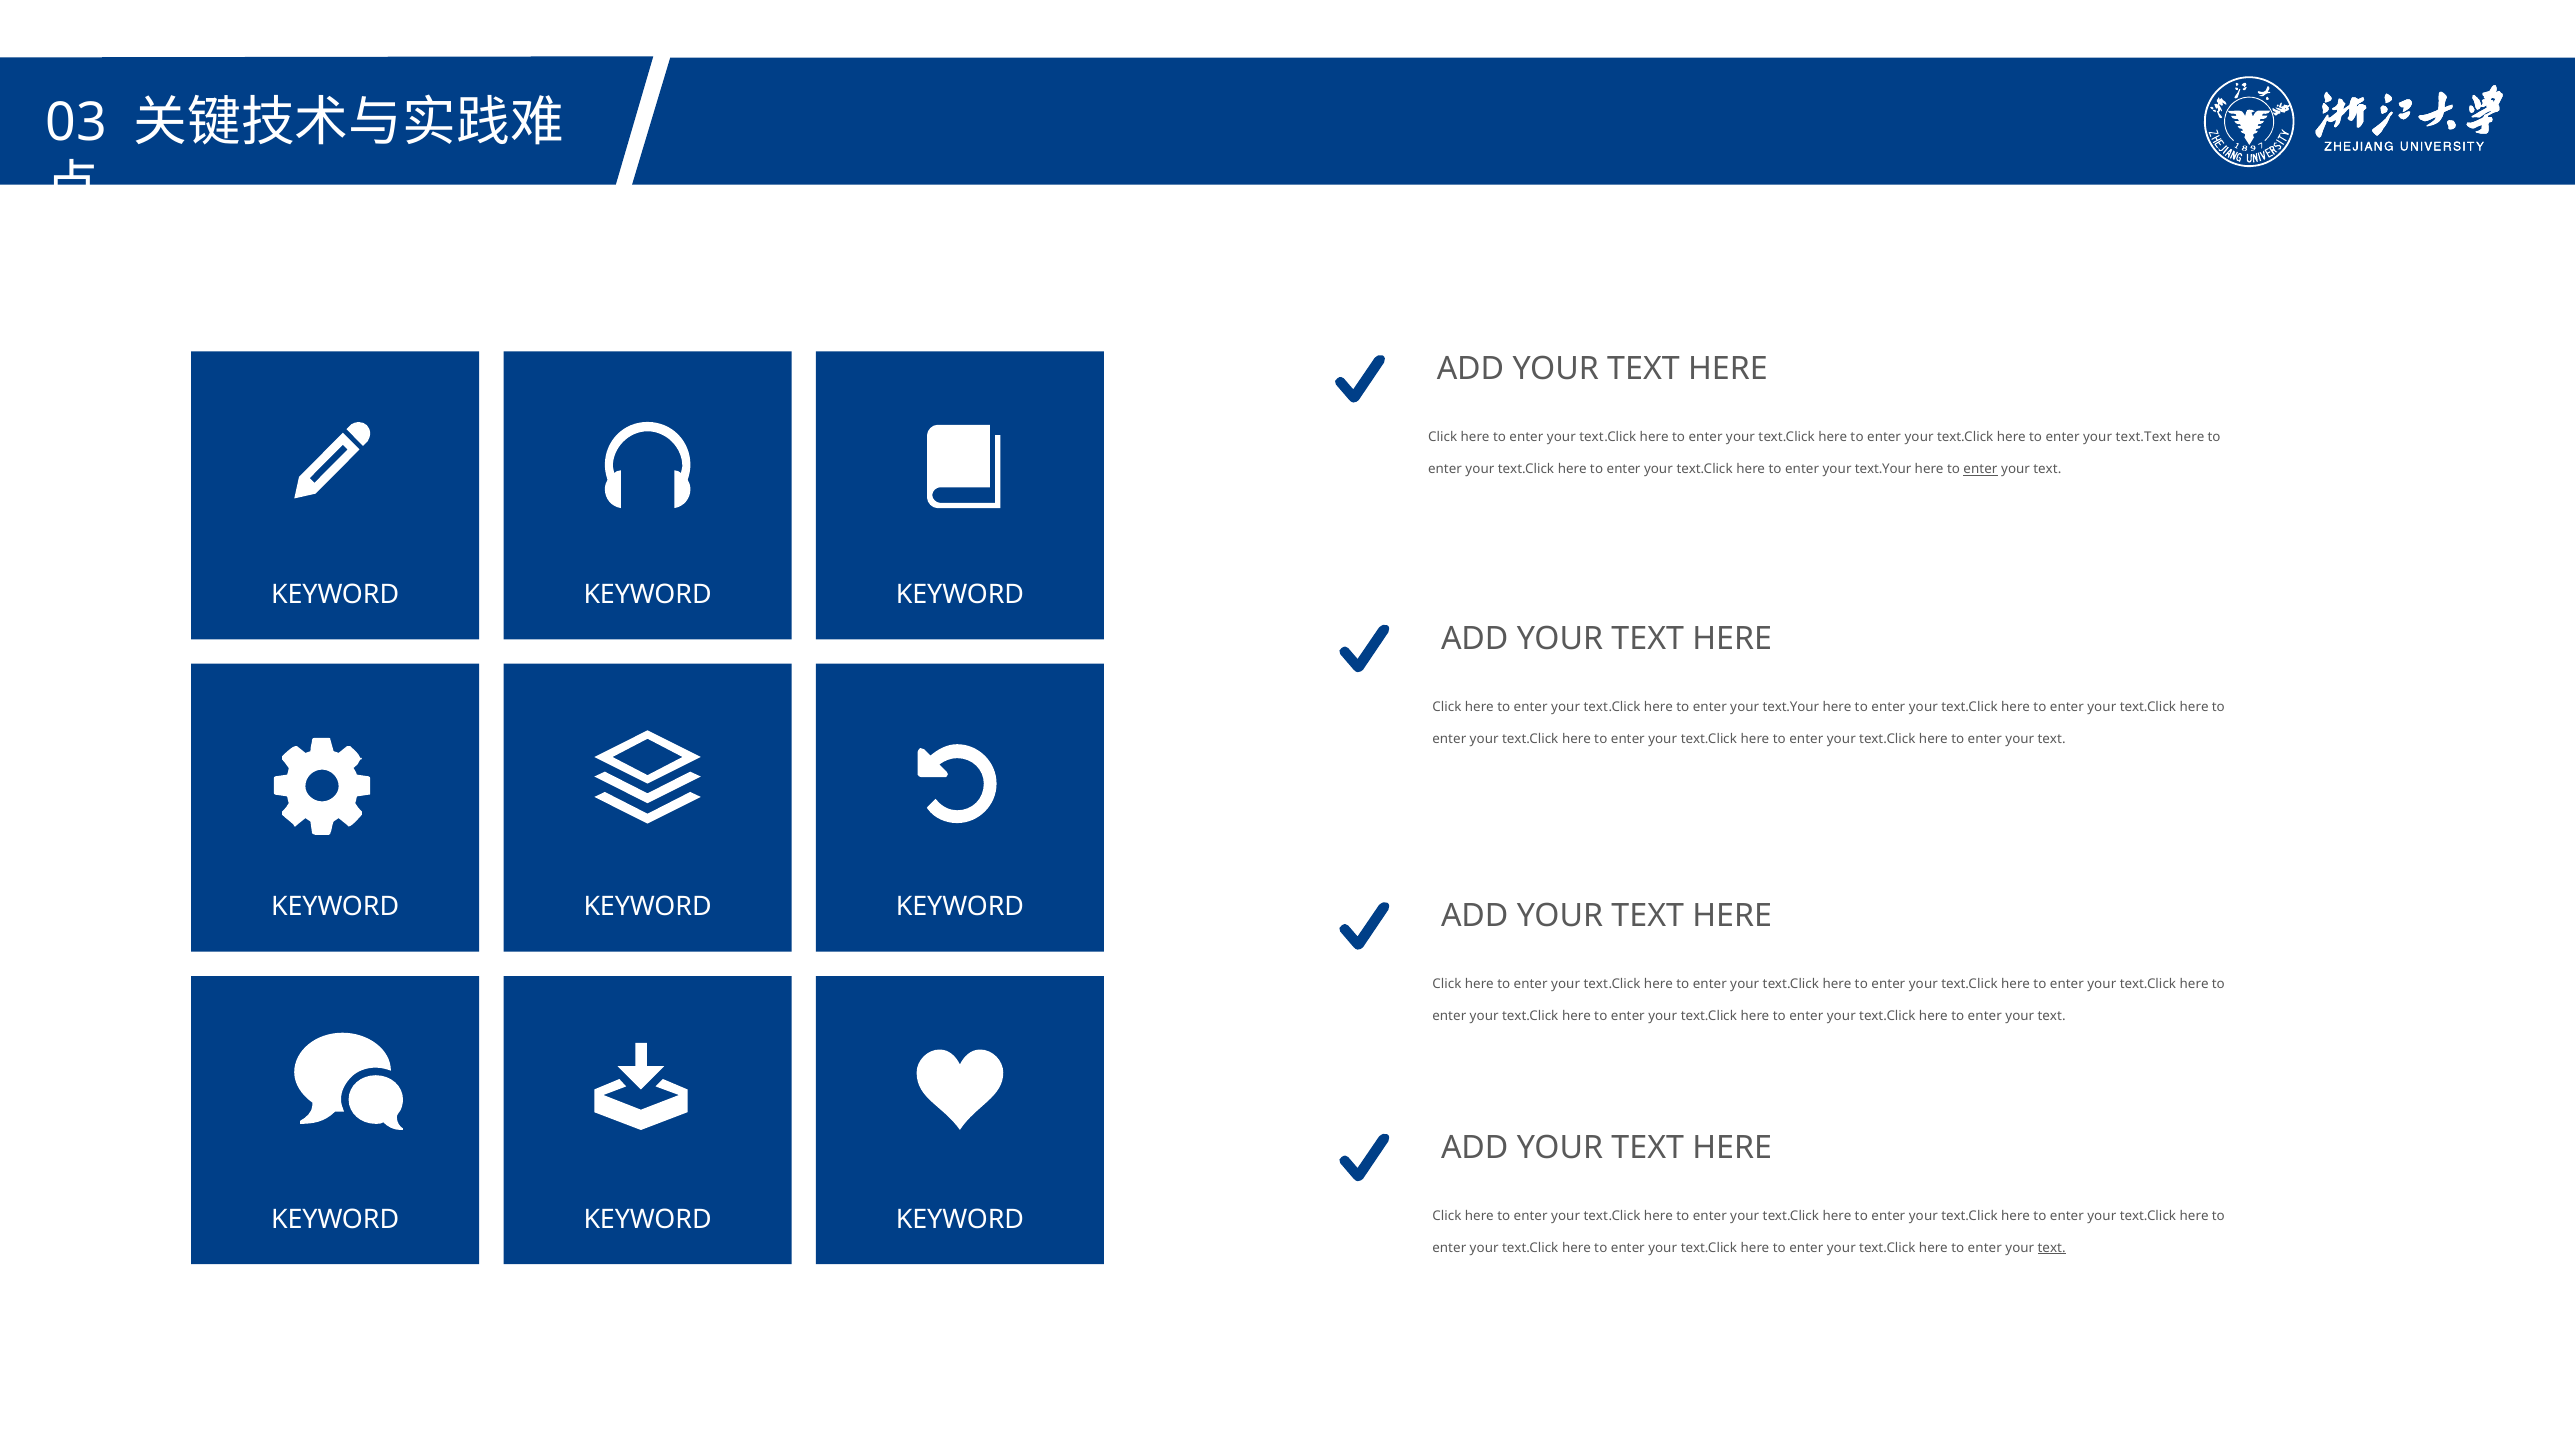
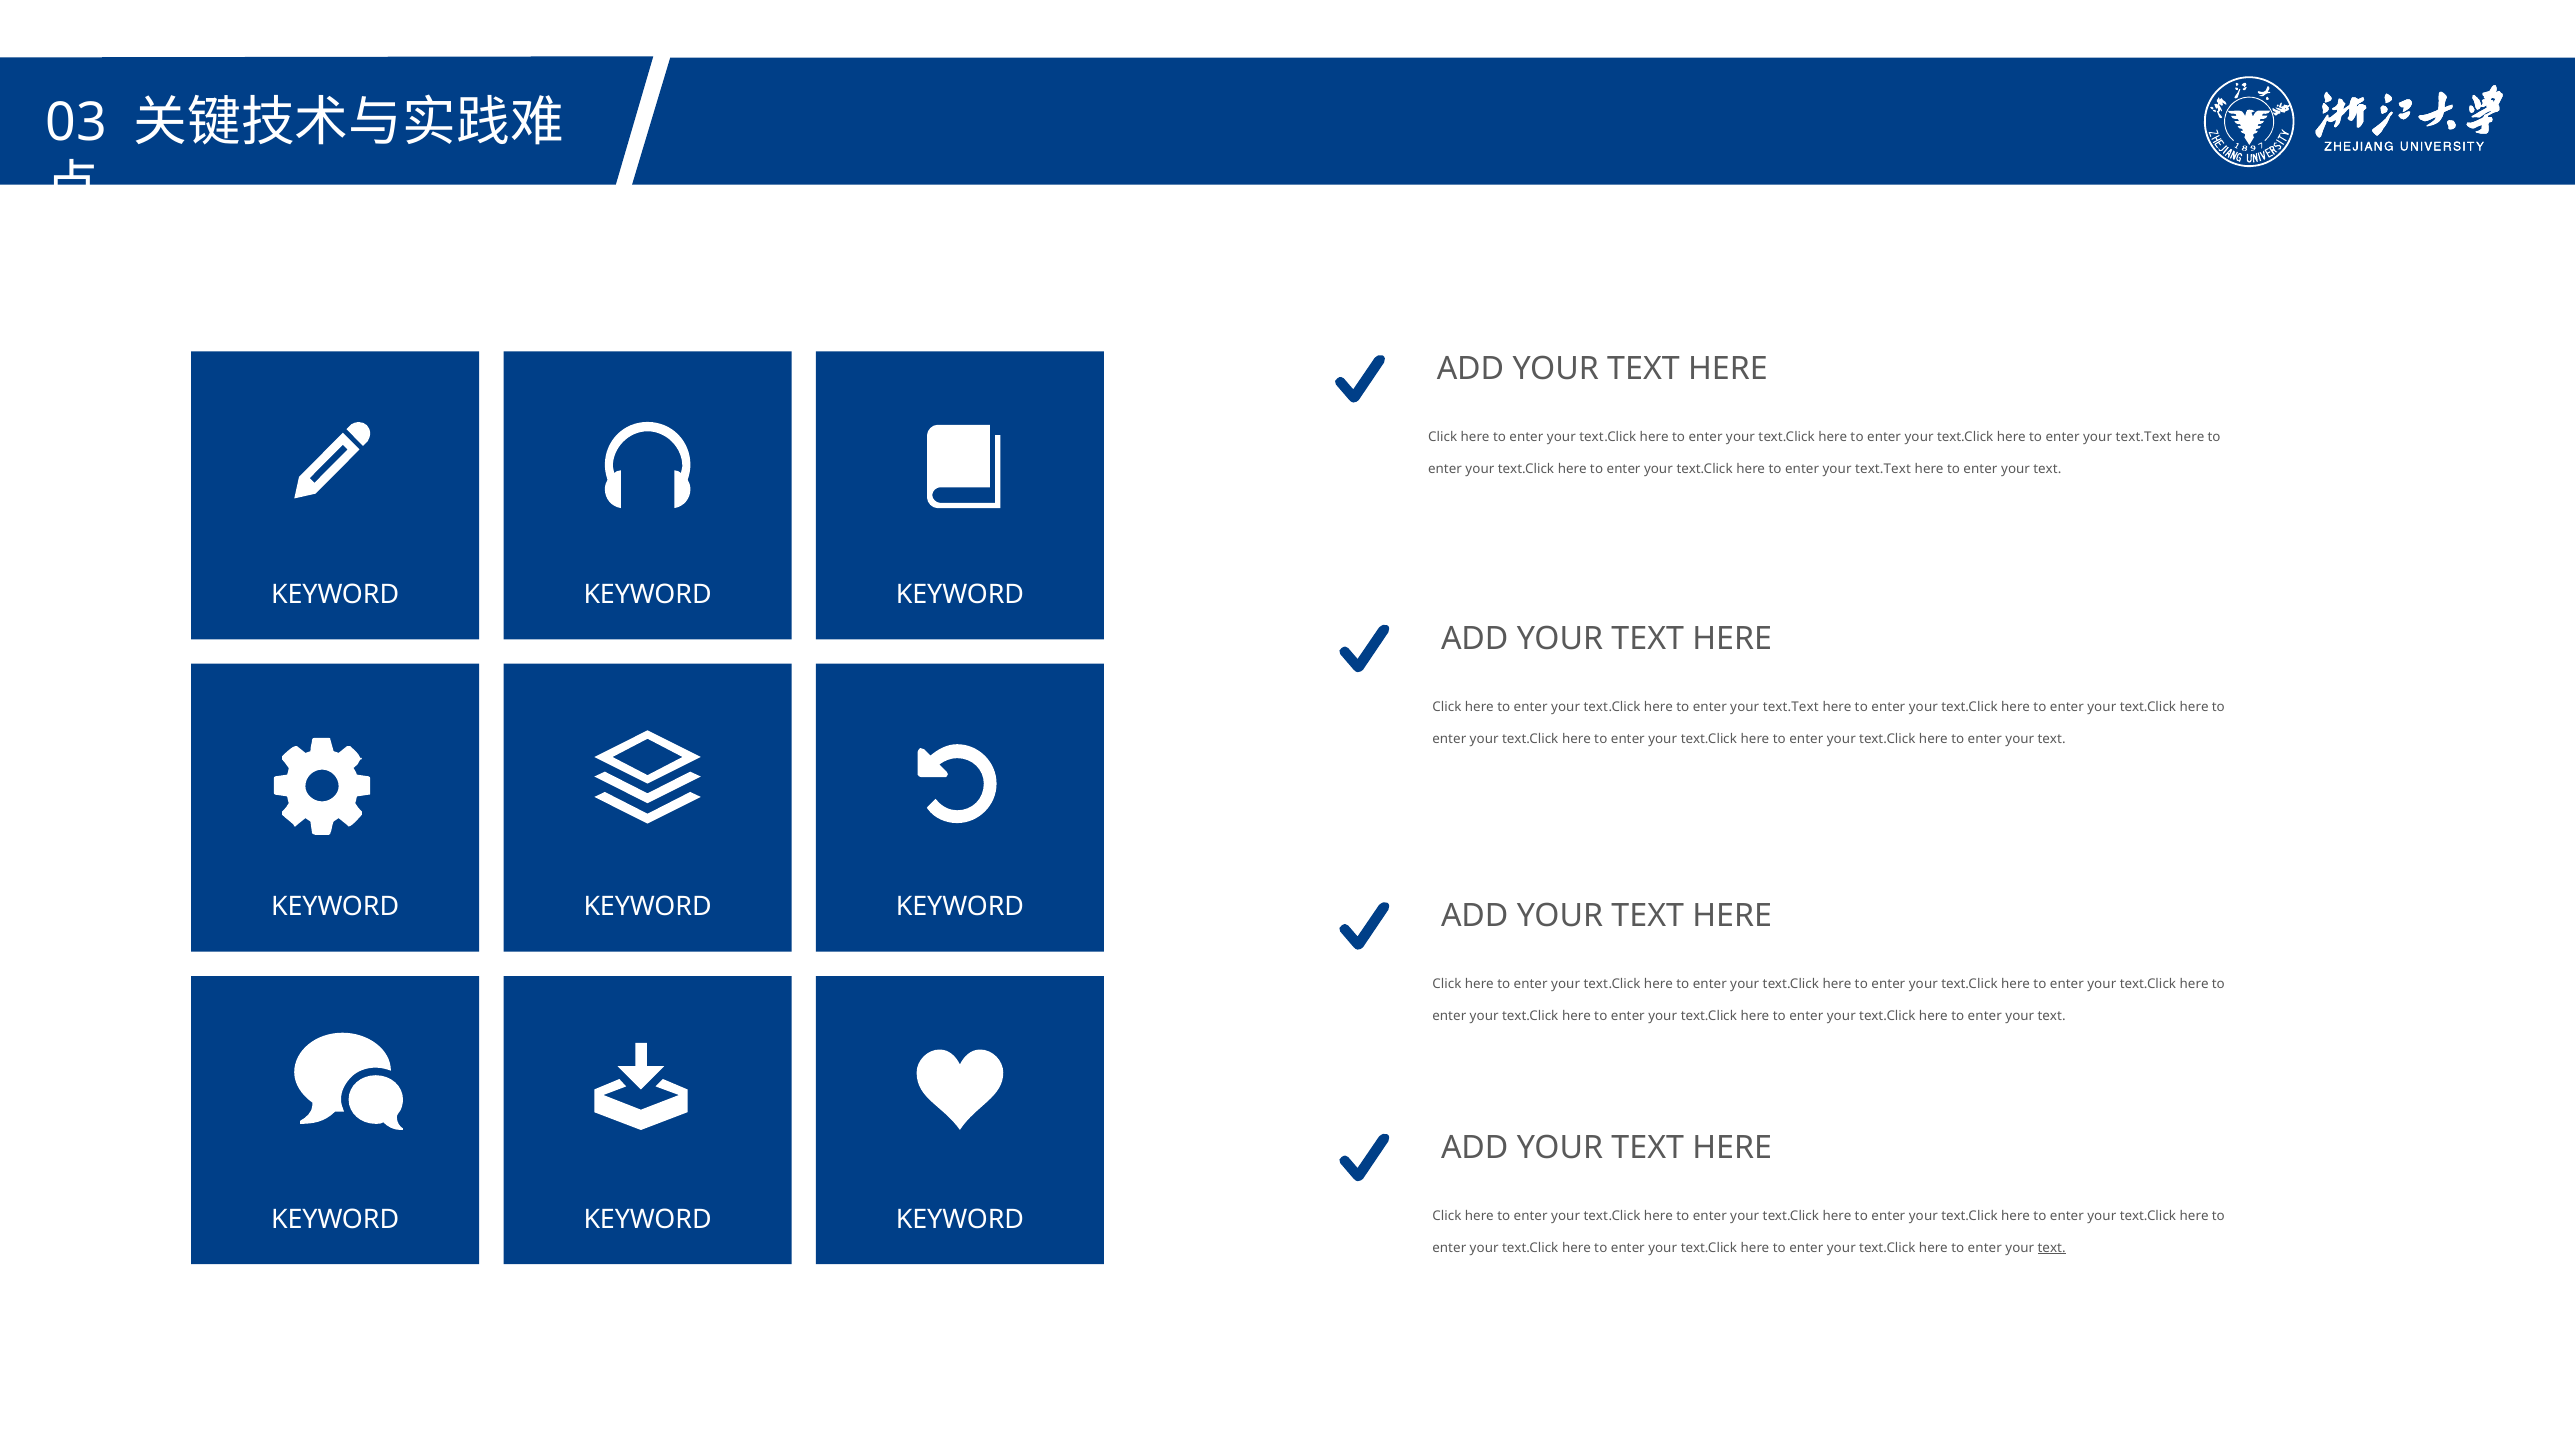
text.Your at (1883, 469): text.Your -> text.Text
enter at (1980, 469) underline: present -> none
text.Your at (1791, 707): text.Your -> text.Text
